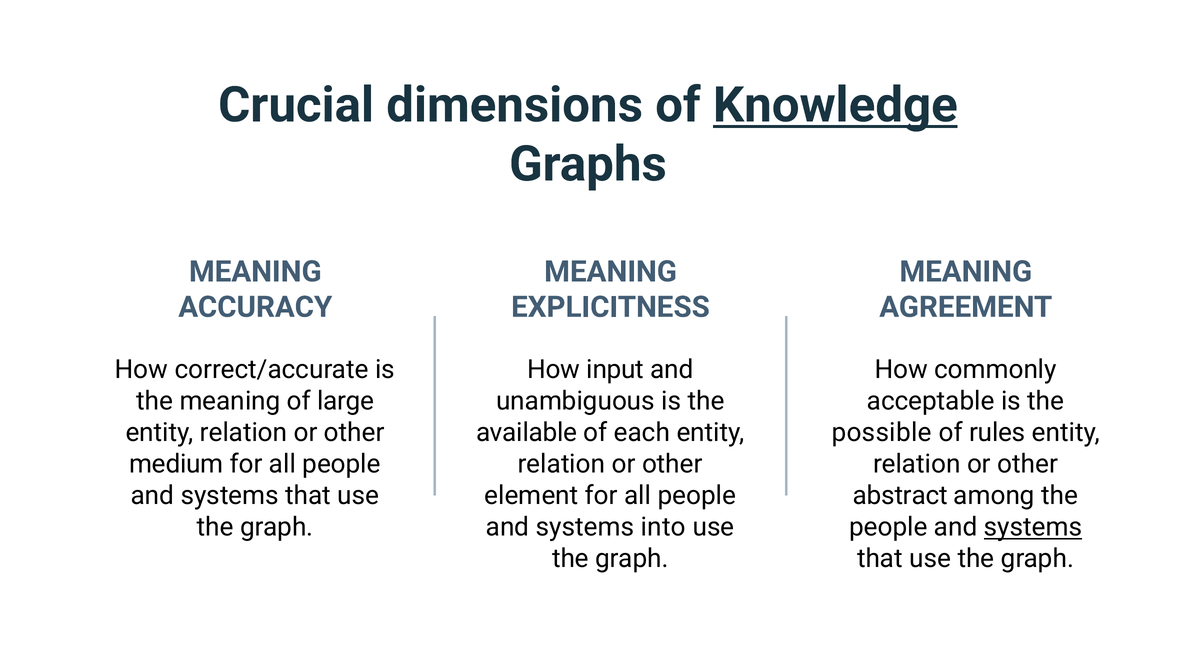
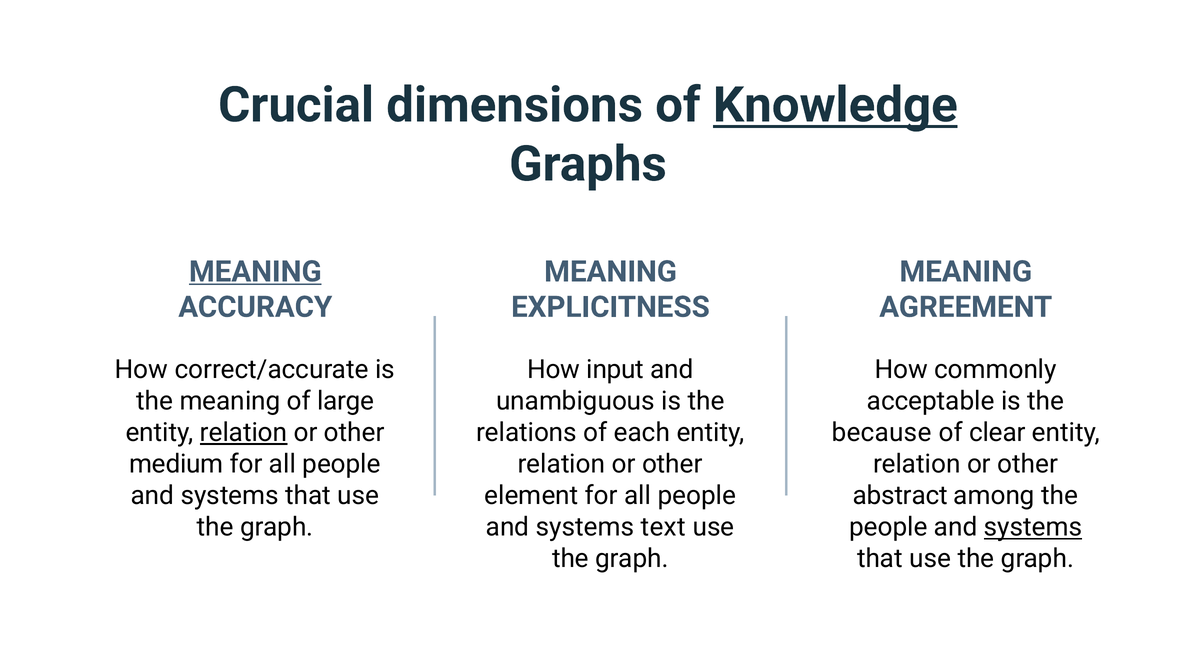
MEANING at (255, 272) underline: none -> present
relation at (244, 433) underline: none -> present
available: available -> relations
possible: possible -> because
rules: rules -> clear
into: into -> text
